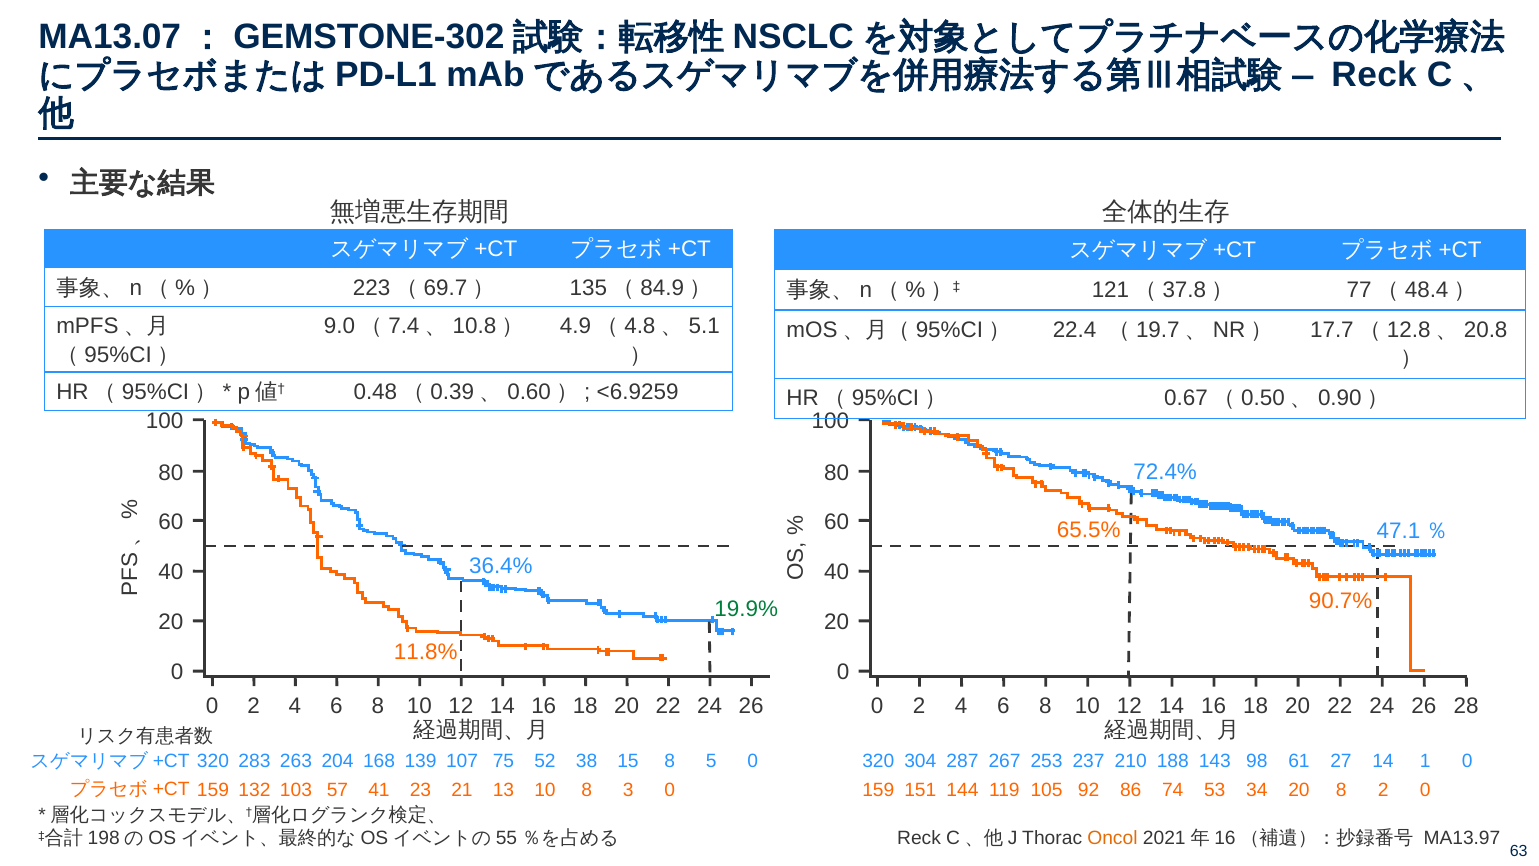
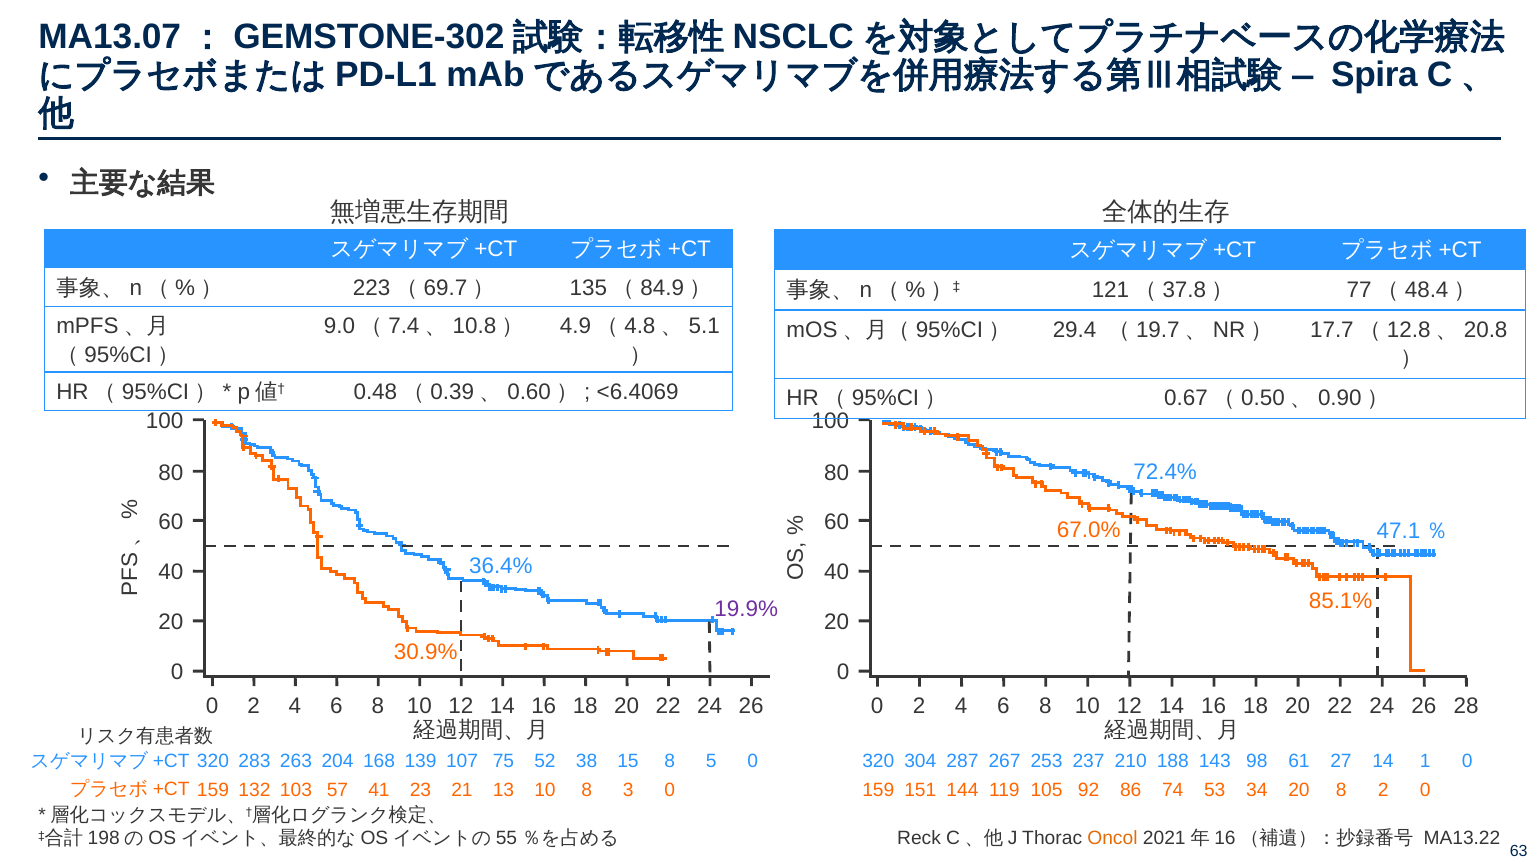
Reck at (1374, 75): Reck -> Spira
22.4: 22.4 -> 29.4
<6.9259: <6.9259 -> <6.4069
65.5%: 65.5% -> 67.0%
90.7%: 90.7% -> 85.1%
19.9% colour: green -> purple
11.8%: 11.8% -> 30.9%
MA13.97: MA13.97 -> MA13.22
